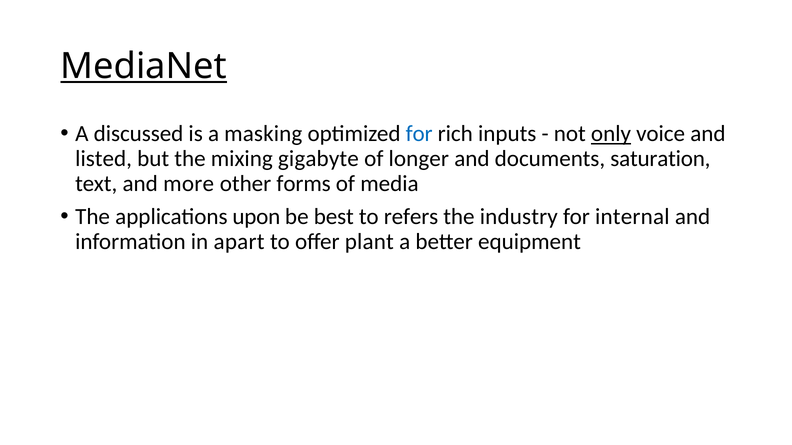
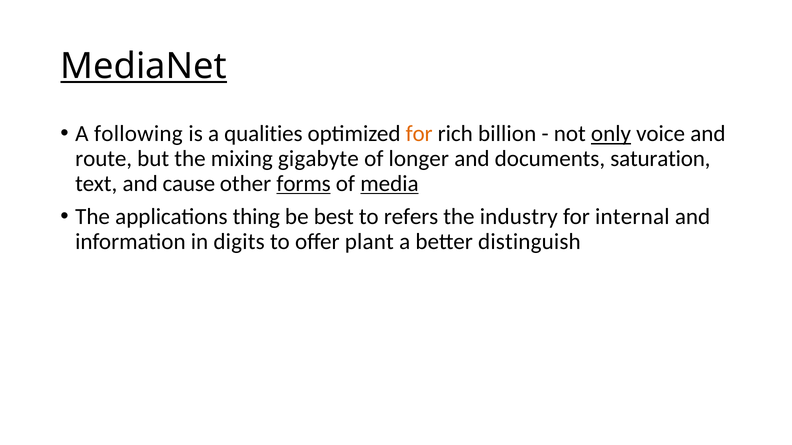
discussed: discussed -> following
masking: masking -> qualities
for at (419, 134) colour: blue -> orange
inputs: inputs -> billion
listed: listed -> route
more: more -> cause
forms underline: none -> present
media underline: none -> present
upon: upon -> thing
apart: apart -> digits
equipment: equipment -> distinguish
